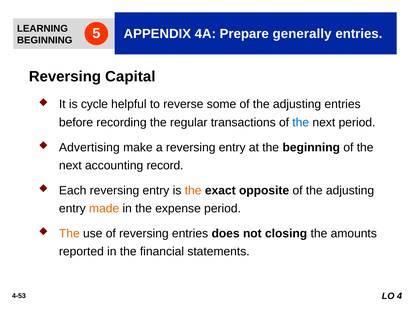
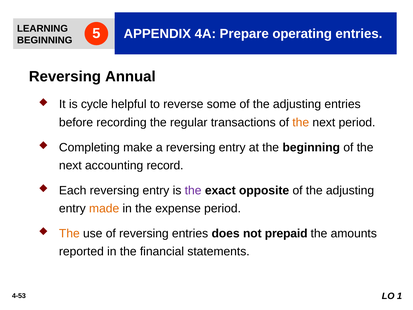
generally: generally -> operating
Capital: Capital -> Annual
the at (301, 122) colour: blue -> orange
Advertising: Advertising -> Completing
the at (193, 190) colour: orange -> purple
closing: closing -> prepaid
4: 4 -> 1
